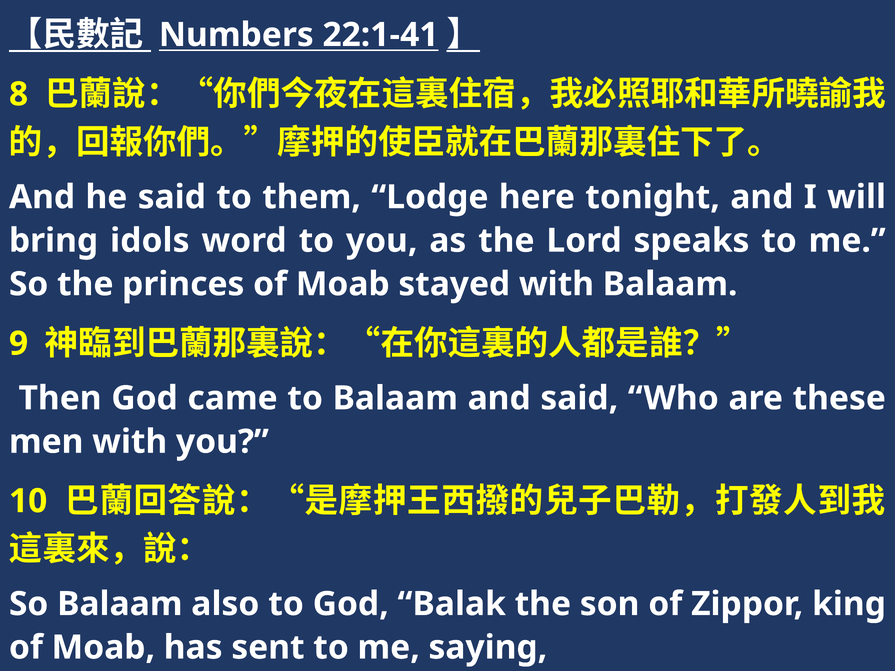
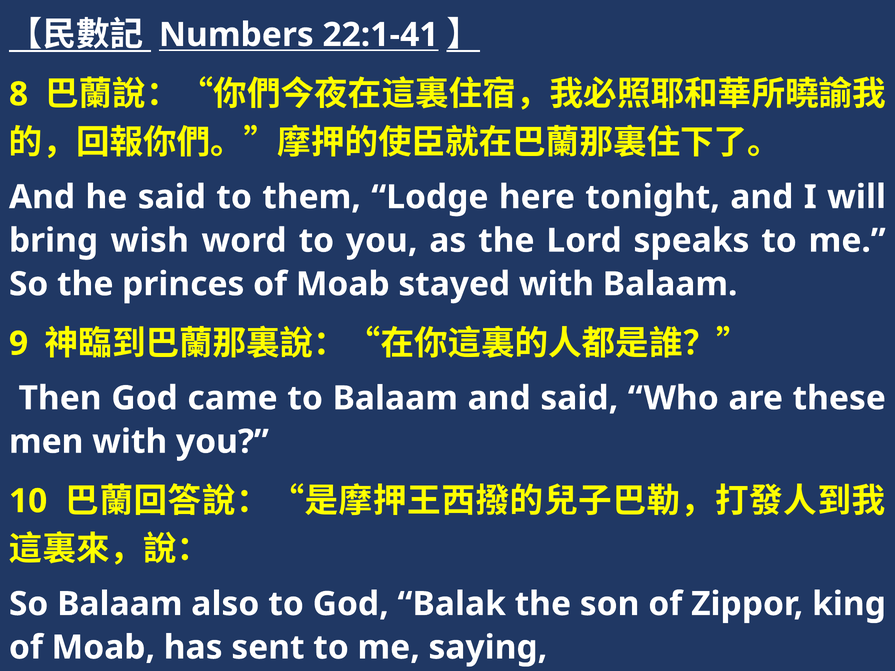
idols: idols -> wish
